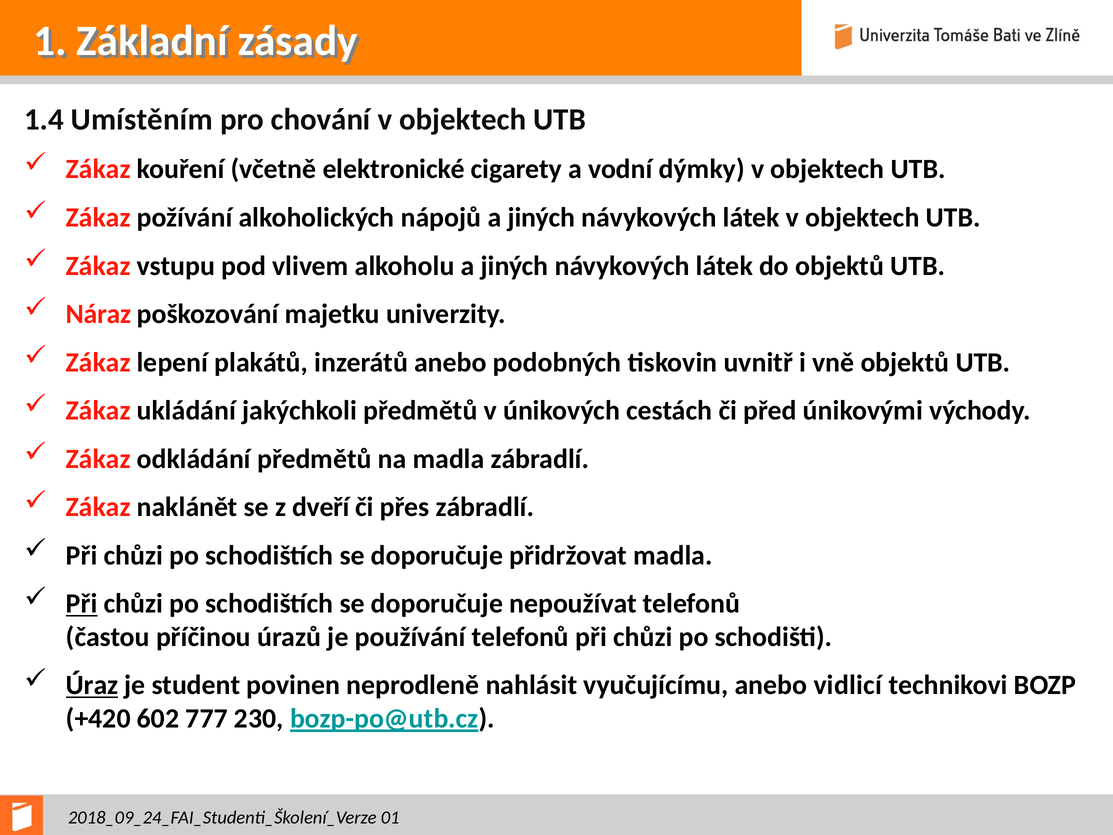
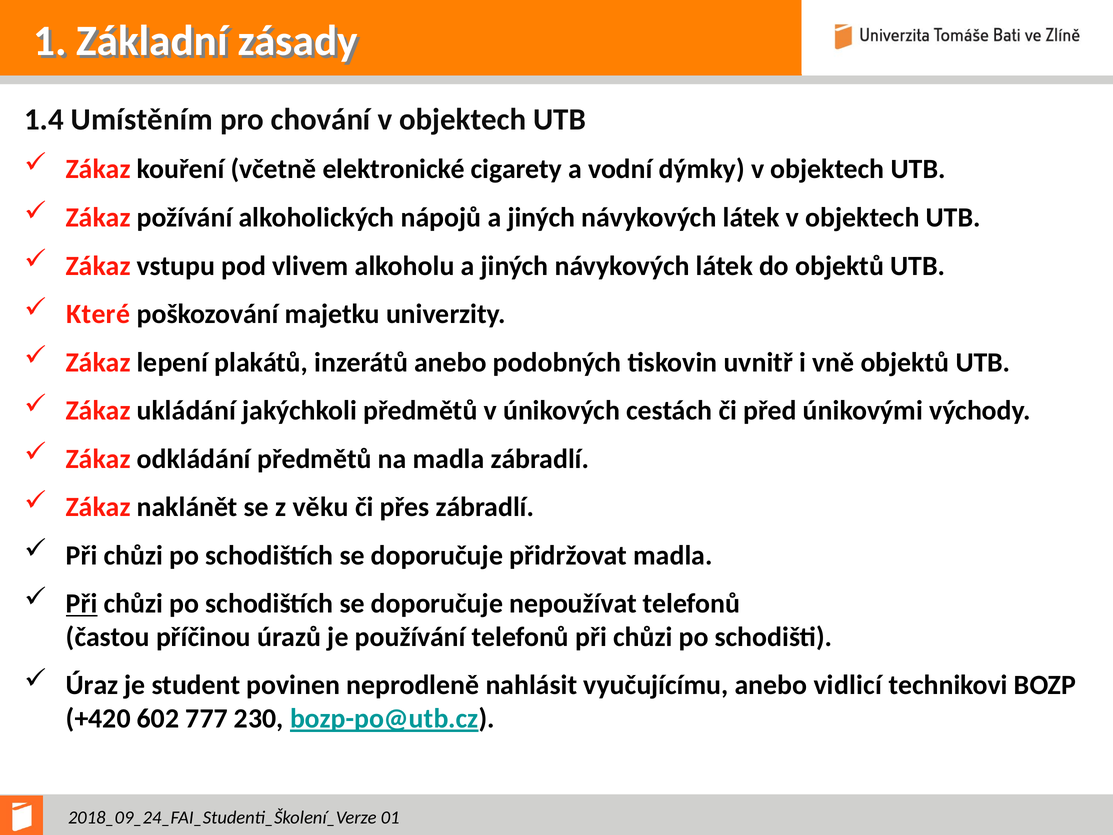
Náraz: Náraz -> Které
dveří: dveří -> věku
Úraz underline: present -> none
